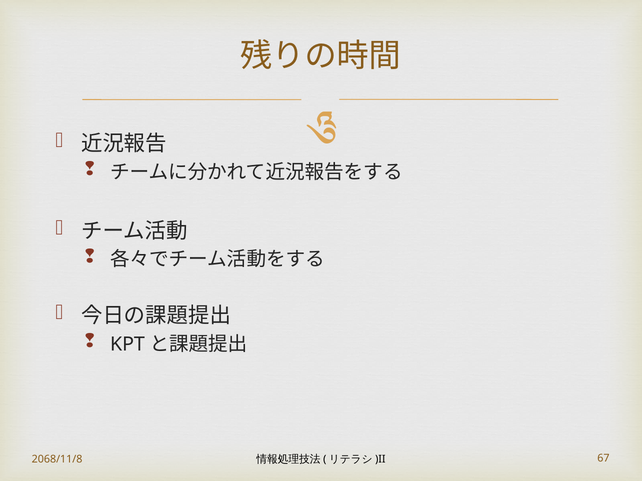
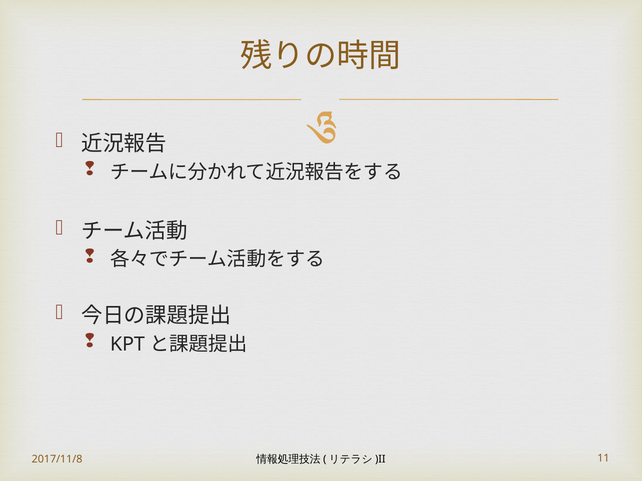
2068/11/8: 2068/11/8 -> 2017/11/8
67: 67 -> 11
